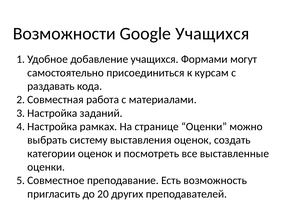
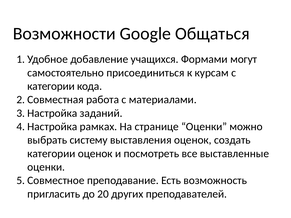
Google Учащихся: Учащихся -> Общаться
раздавать at (51, 86): раздавать -> категории
